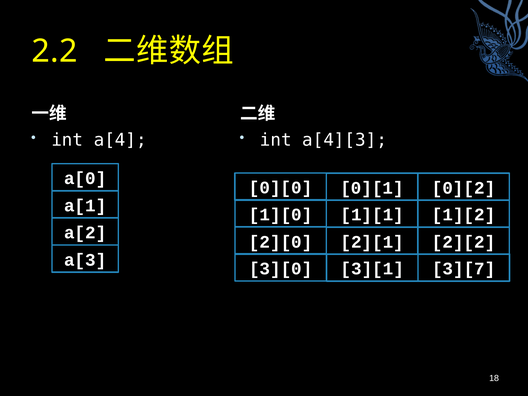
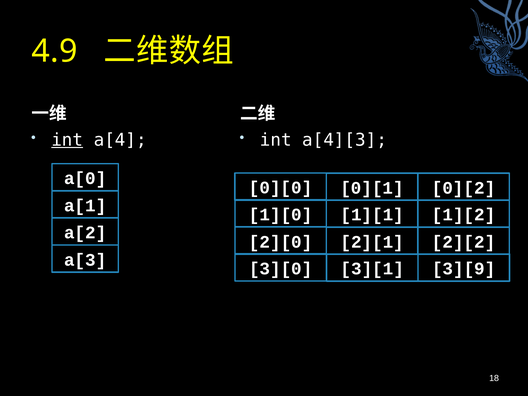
2.2: 2.2 -> 4.9
int at (67, 140) underline: none -> present
3][7: 3][7 -> 3][9
